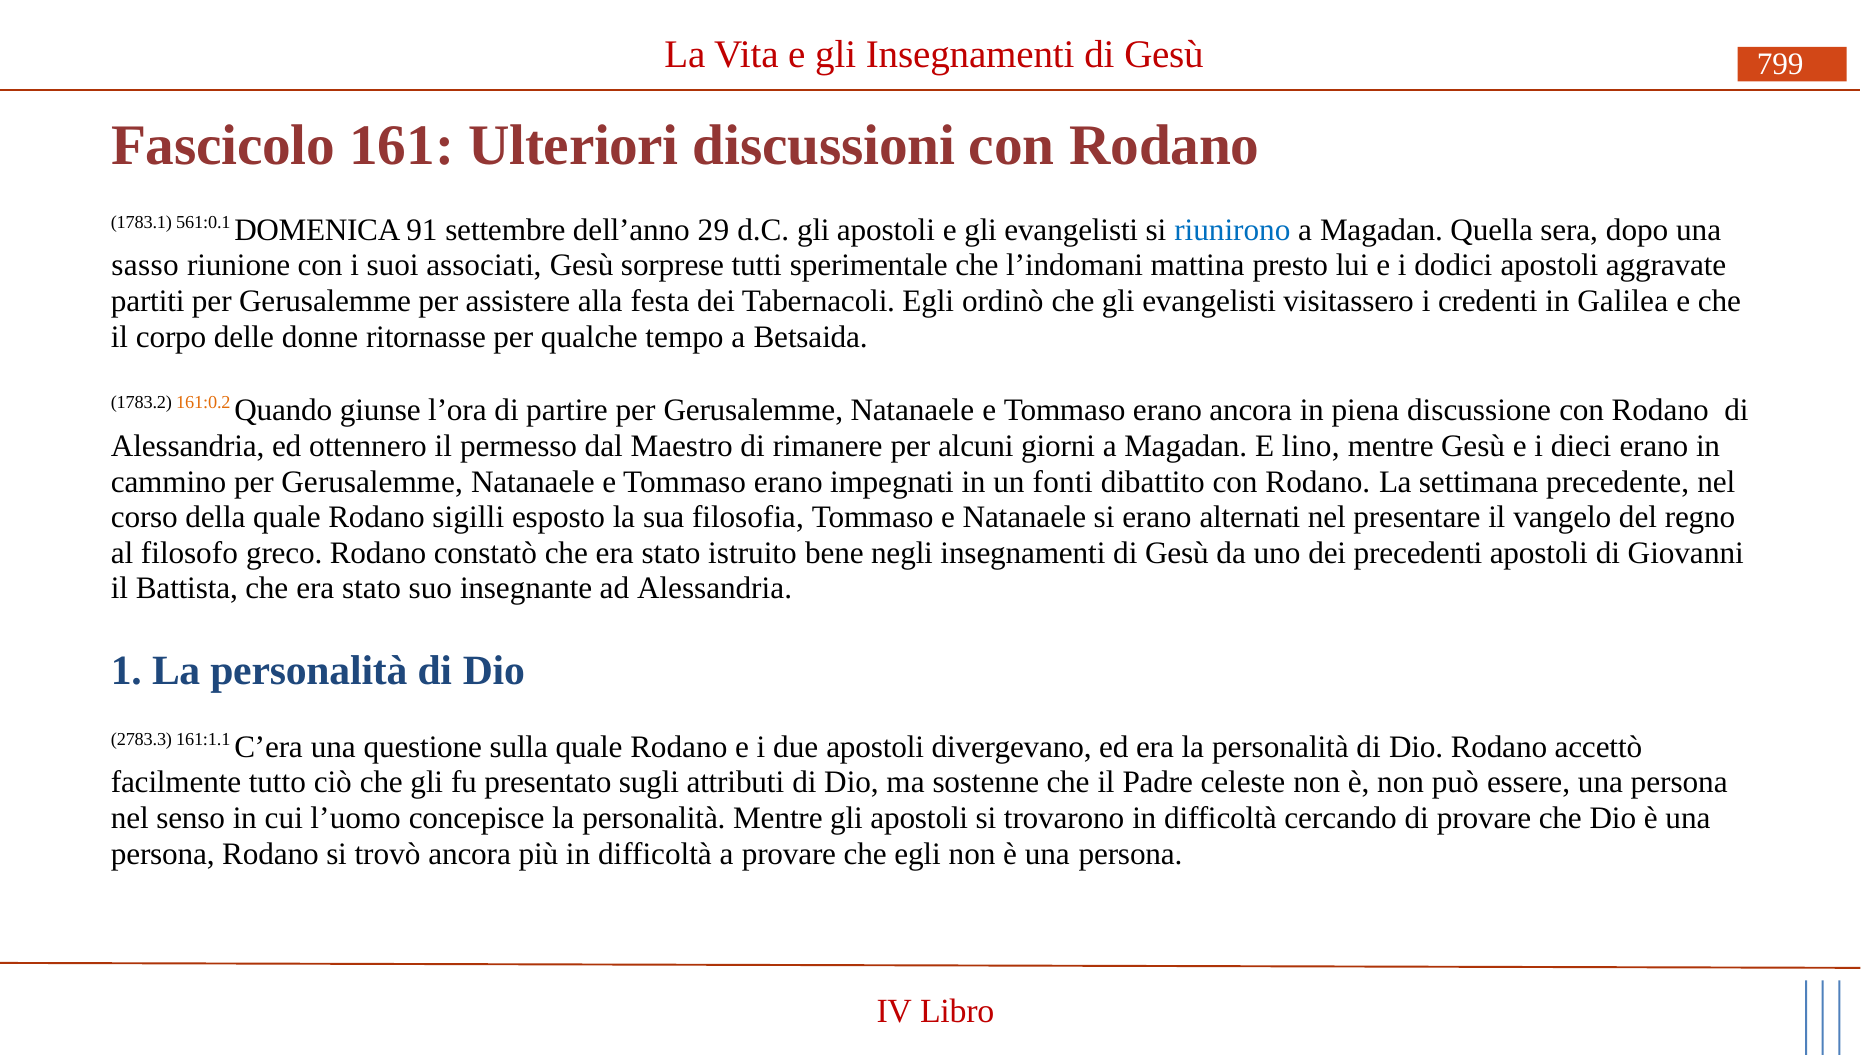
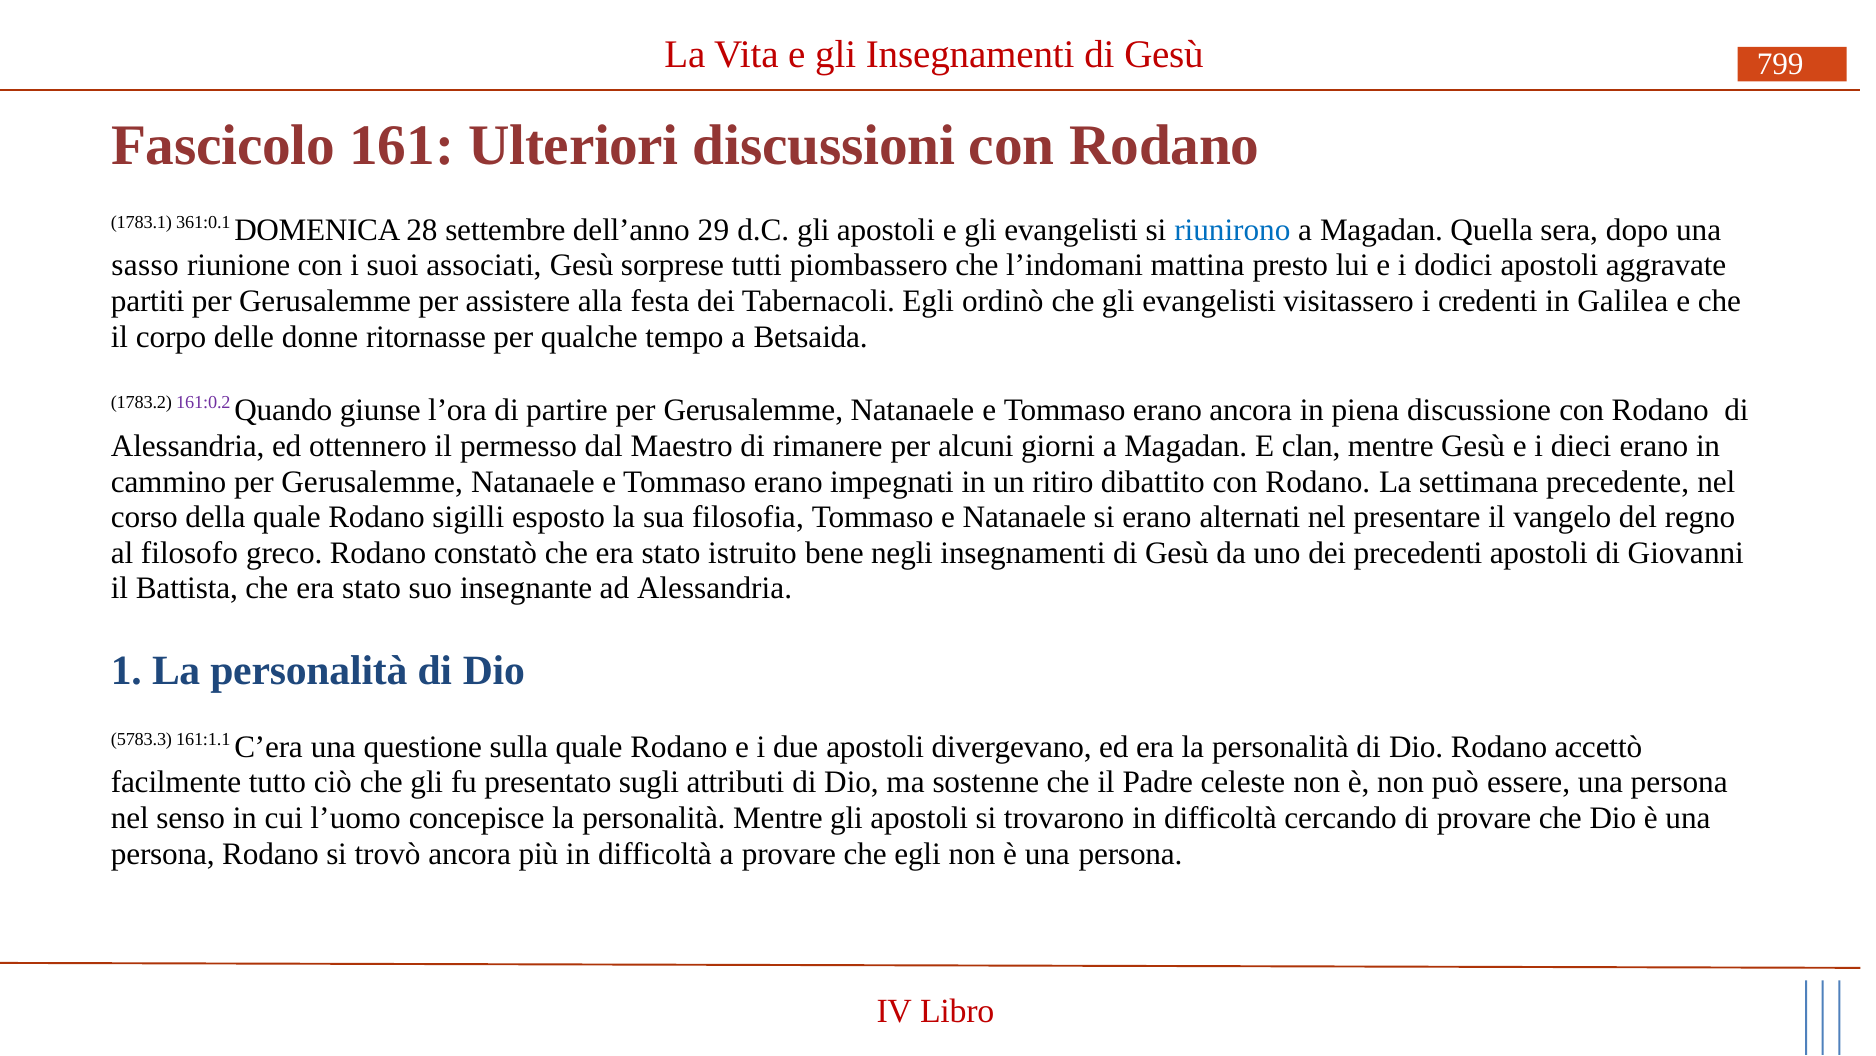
561:0.1: 561:0.1 -> 361:0.1
91: 91 -> 28
sperimentale: sperimentale -> piombassero
161:0.2 colour: orange -> purple
lino: lino -> clan
fonti: fonti -> ritiro
2783.3: 2783.3 -> 5783.3
